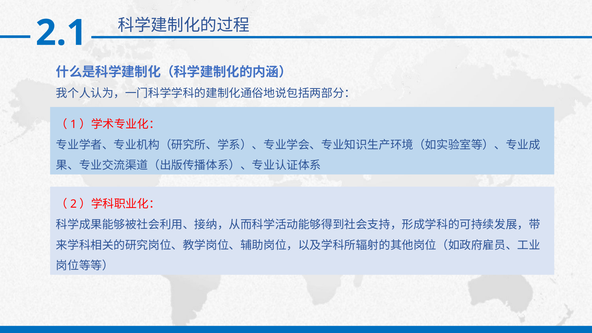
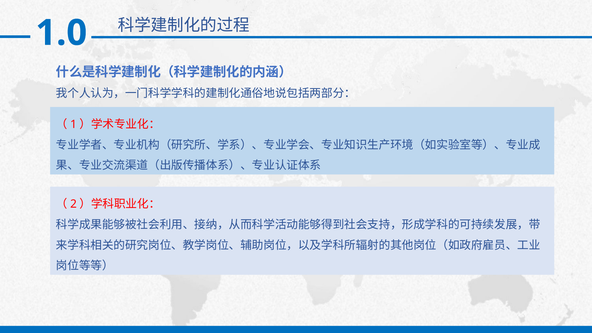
2.1: 2.1 -> 1.0
